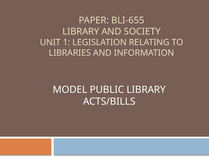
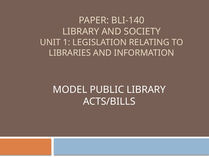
BLI-655: BLI-655 -> BLI-140
